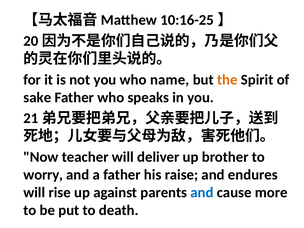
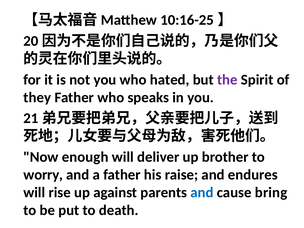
name: name -> hated
the colour: orange -> purple
sake: sake -> they
teacher: teacher -> enough
more: more -> bring
